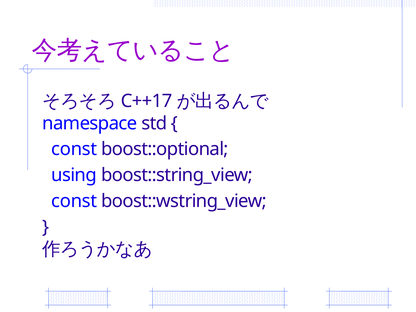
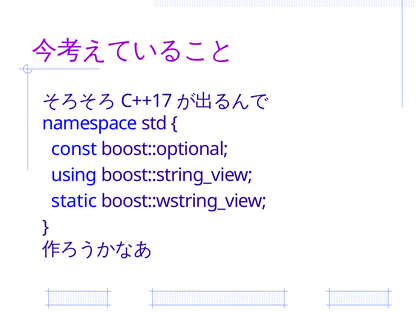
const at (74, 201): const -> static
